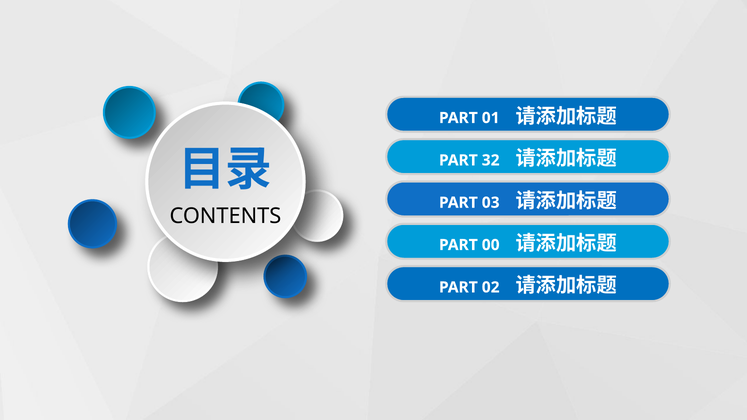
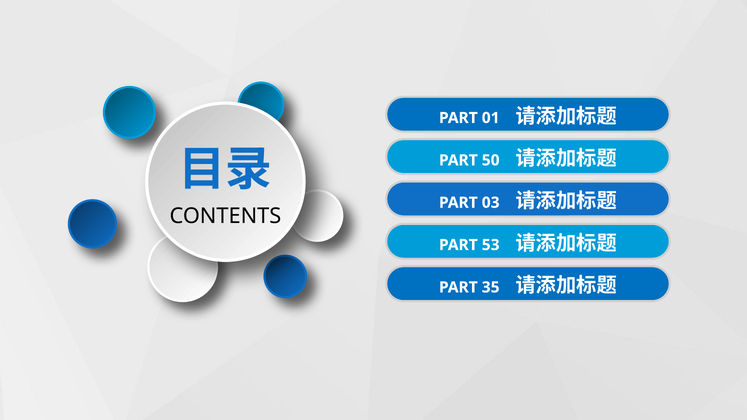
32: 32 -> 50
00: 00 -> 53
02: 02 -> 35
